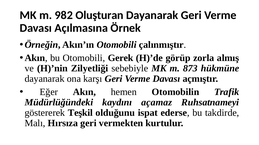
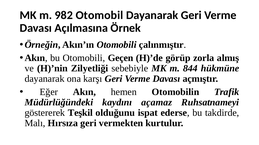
Oluşturan: Oluşturan -> Otomobil
Gerek: Gerek -> Geçen
873: 873 -> 844
